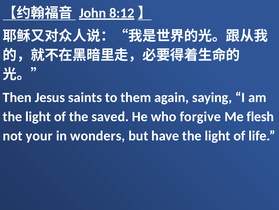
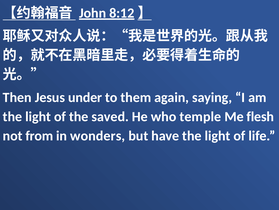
saints: saints -> under
forgive: forgive -> temple
your: your -> from
